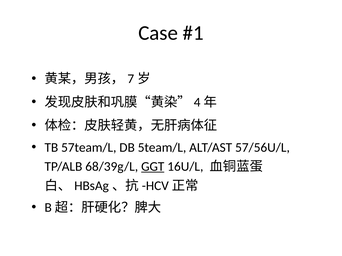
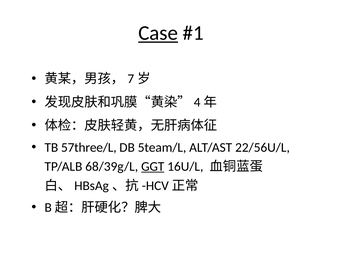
Case underline: none -> present
57team/L: 57team/L -> 57three/L
57/56U/L: 57/56U/L -> 22/56U/L
